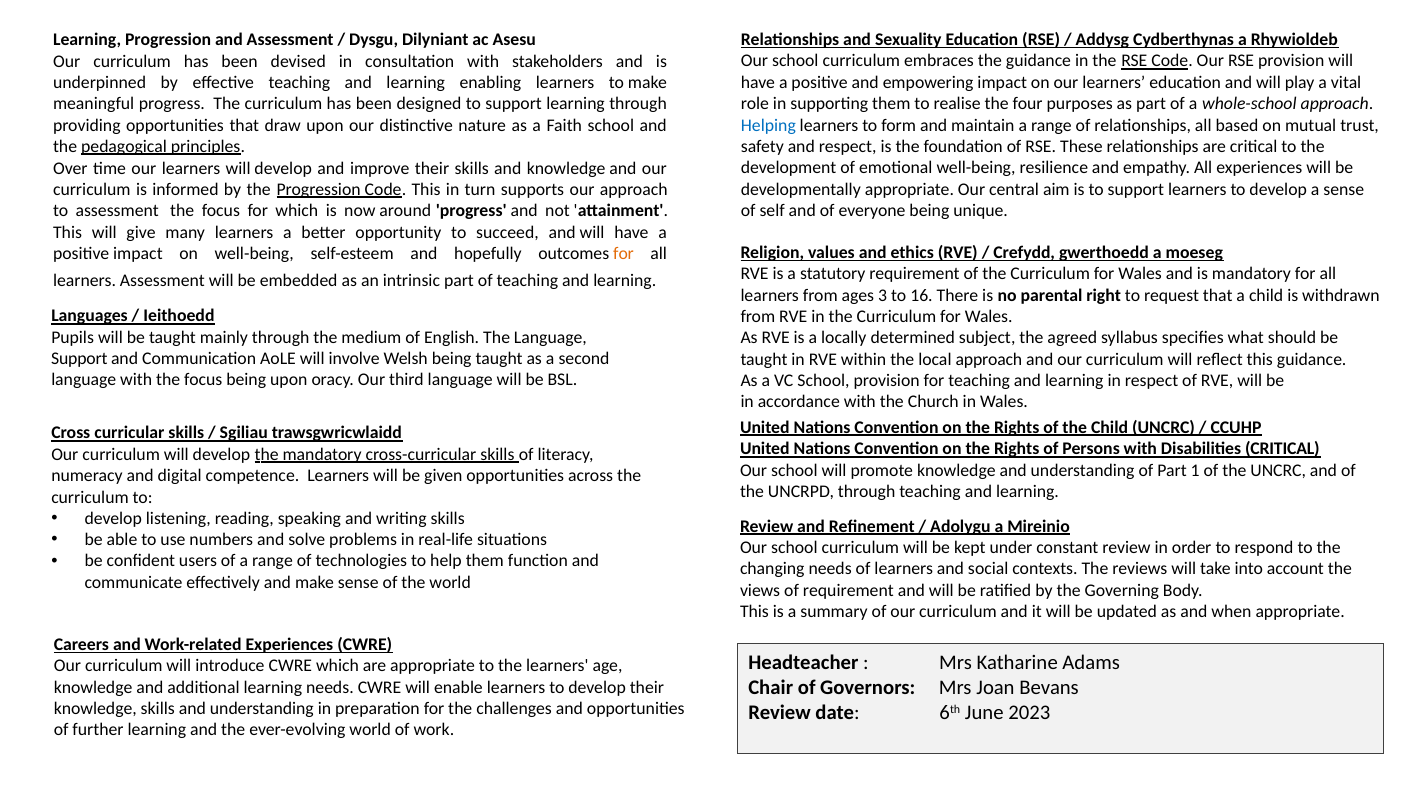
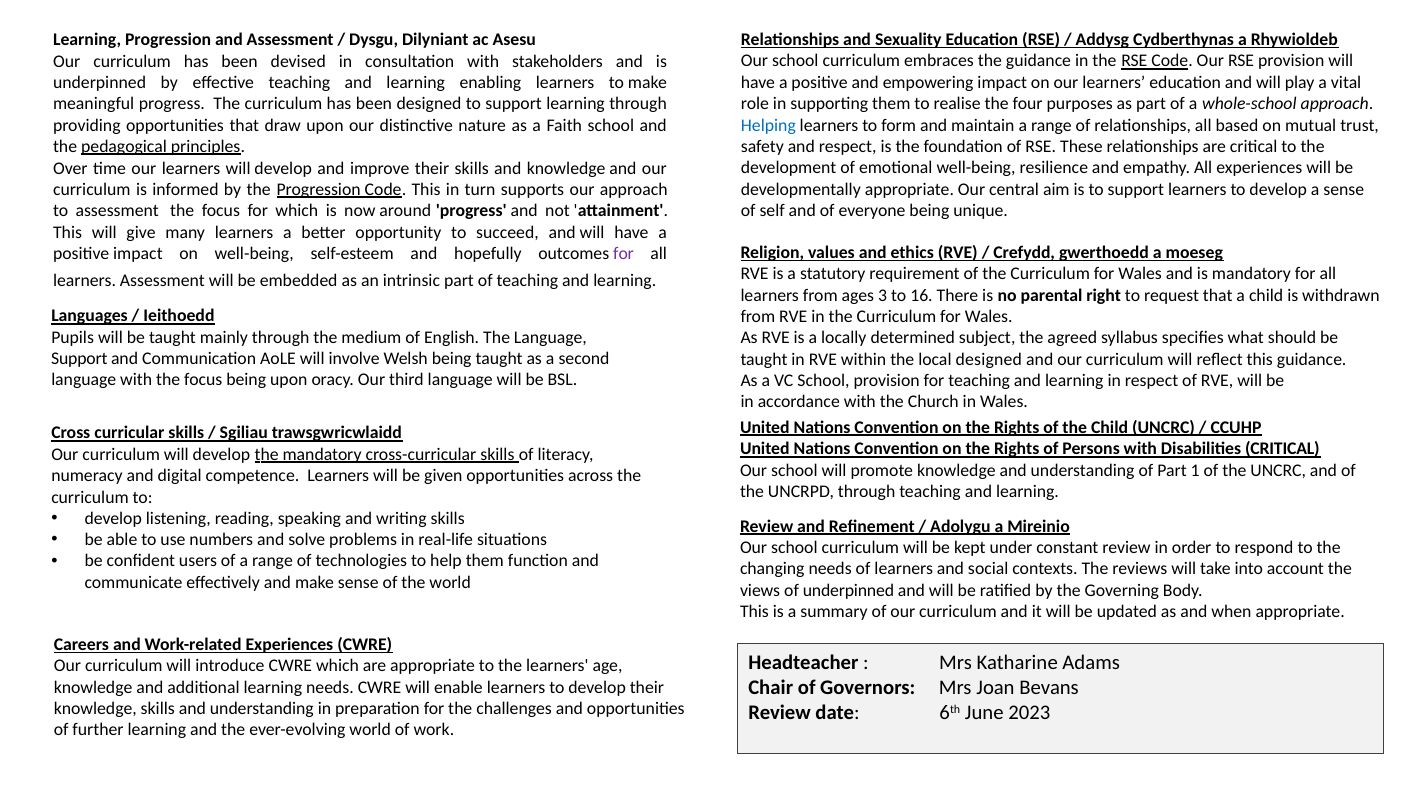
for at (624, 254) colour: orange -> purple
local approach: approach -> designed
of requirement: requirement -> underpinned
